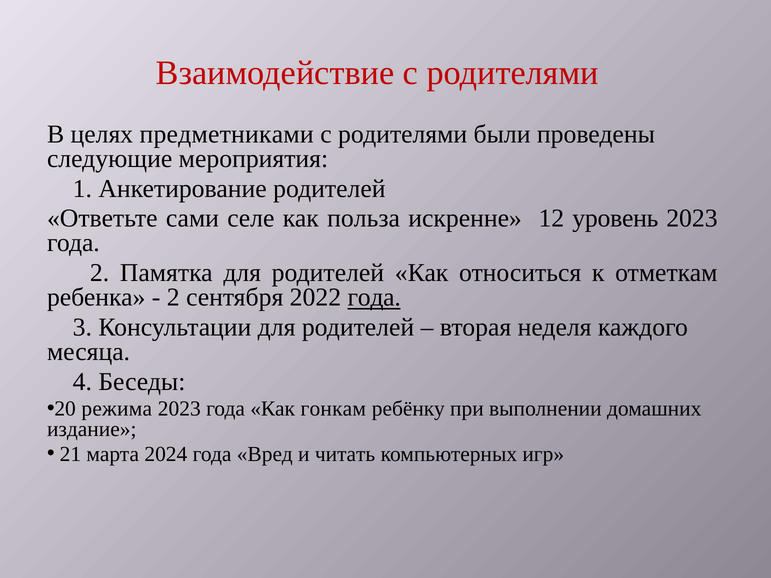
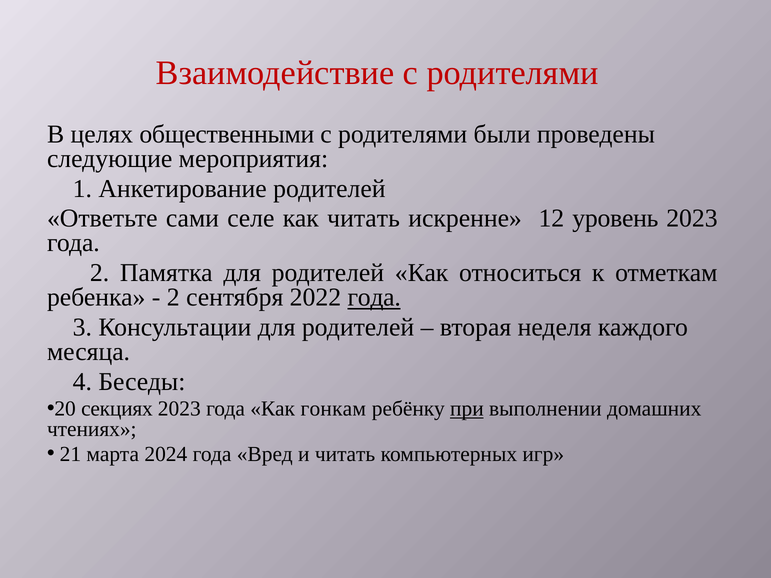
предметниками: предметниками -> общественными
как польза: польза -> читать
режима: режима -> секциях
при underline: none -> present
издание: издание -> чтениях
